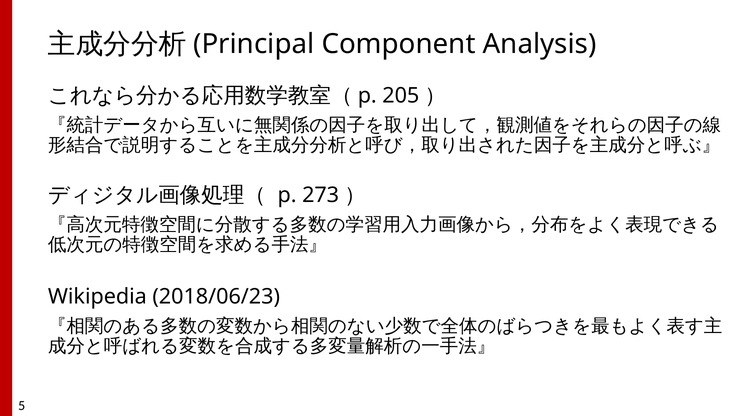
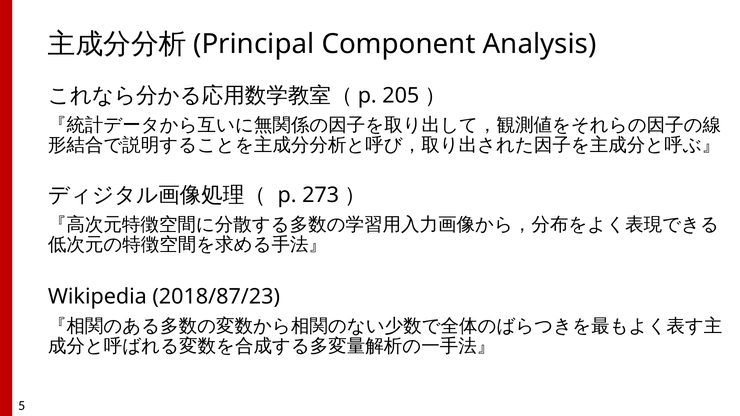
2018/06/23: 2018/06/23 -> 2018/87/23
